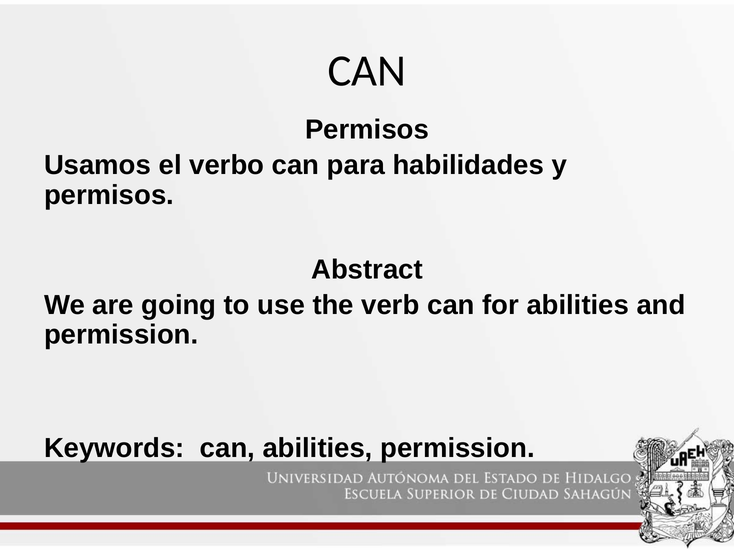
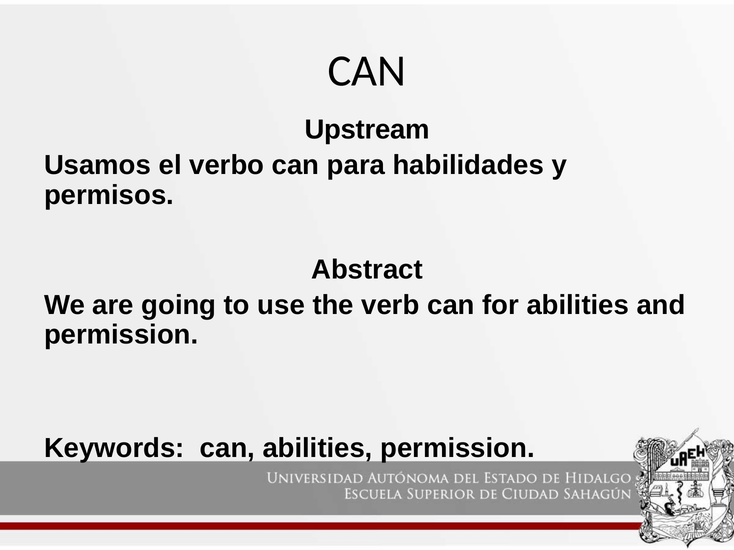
Permisos at (367, 130): Permisos -> Upstream
